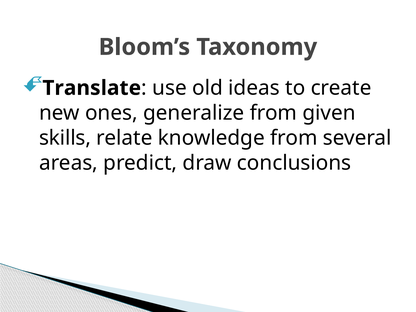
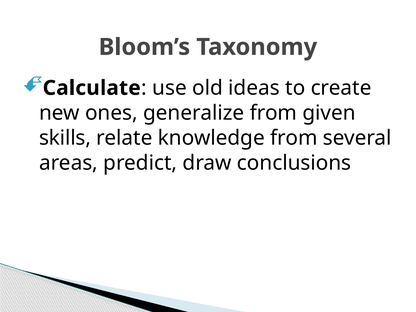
Translate: Translate -> Calculate
